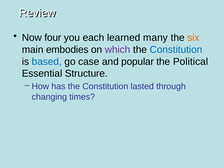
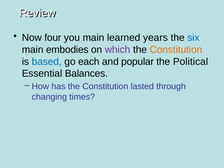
you each: each -> main
many: many -> years
six colour: orange -> blue
Constitution at (176, 50) colour: blue -> orange
case: case -> each
Structure: Structure -> Balances
